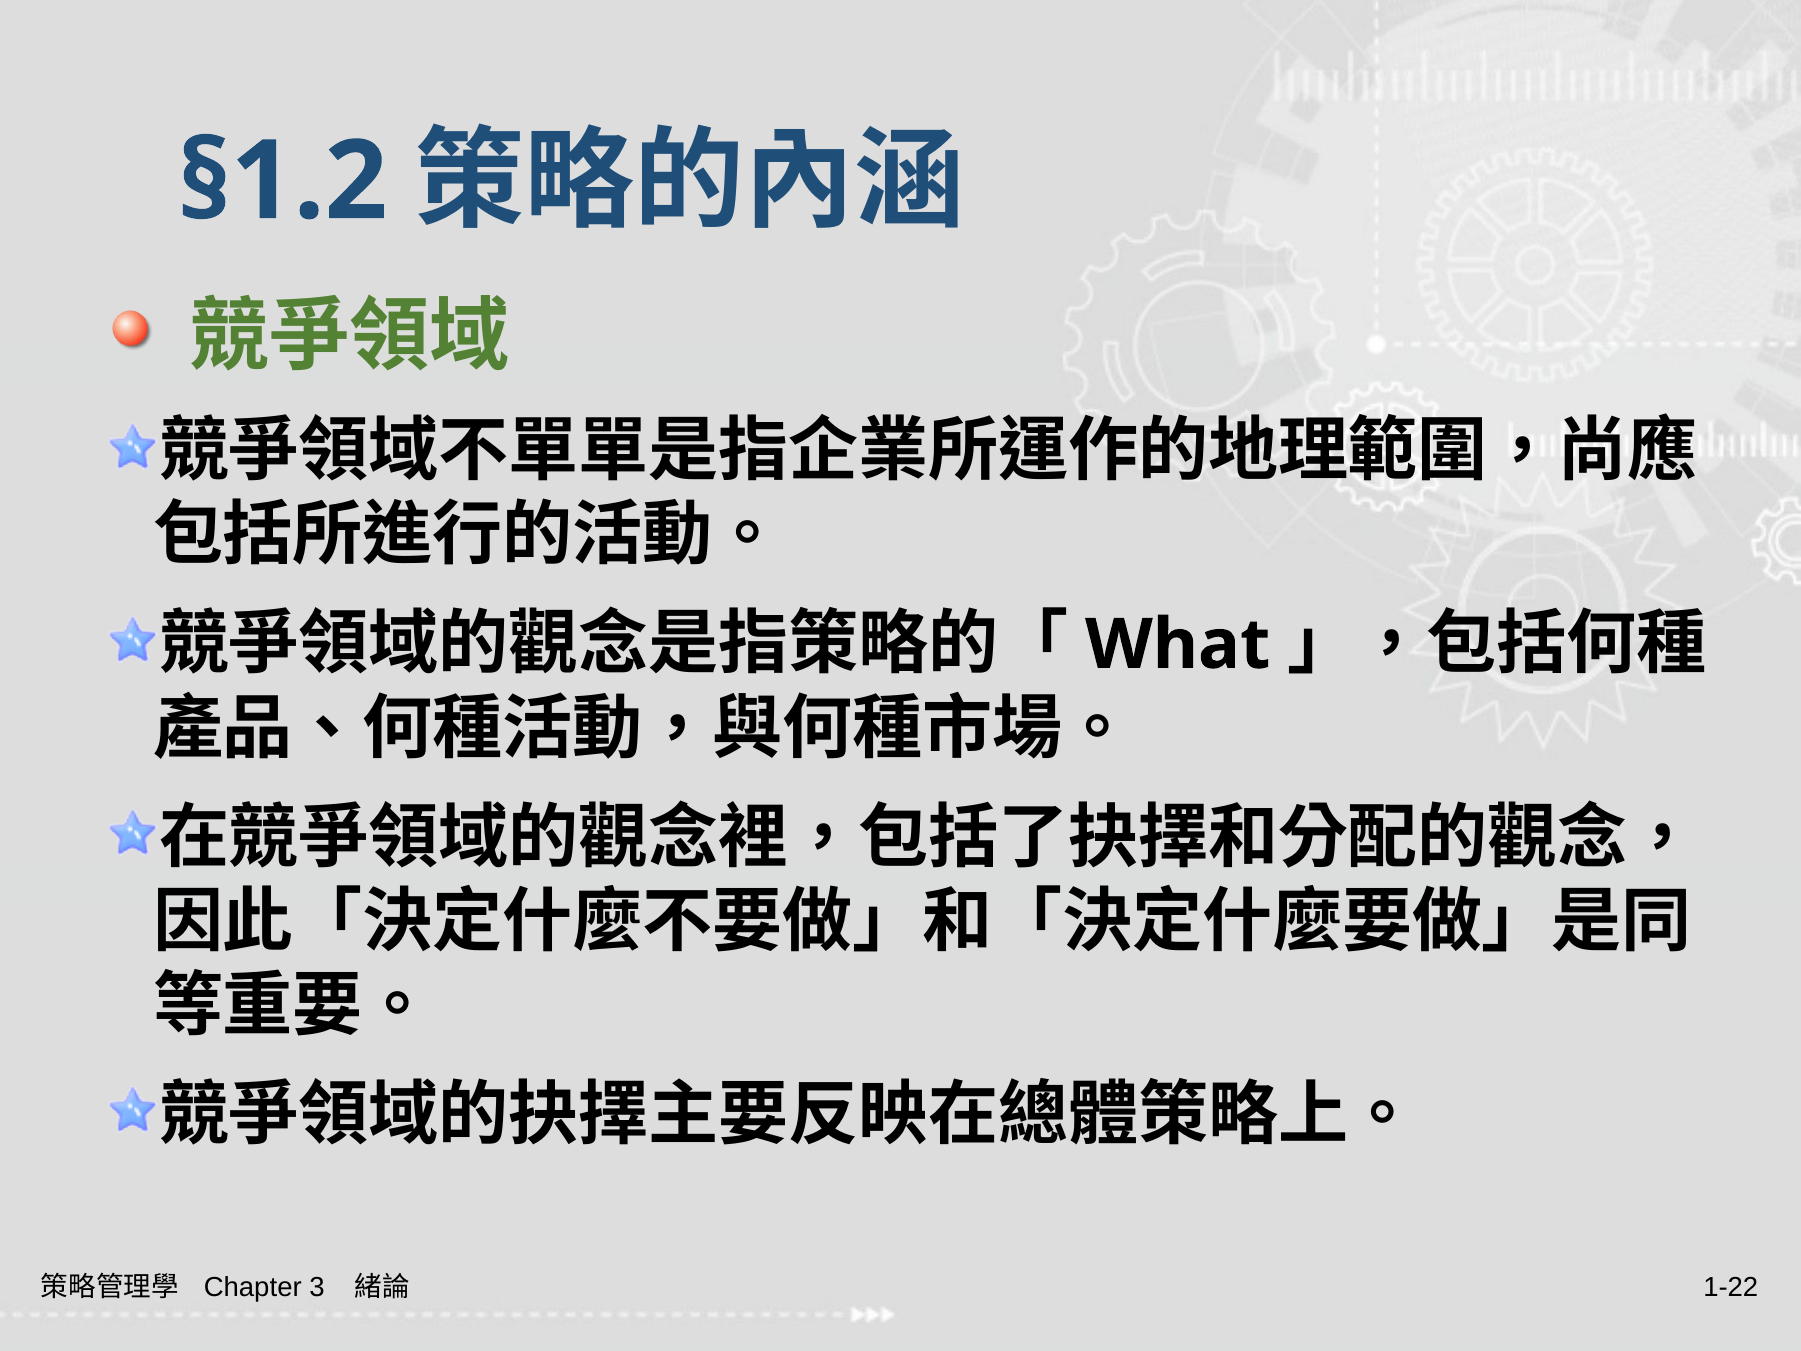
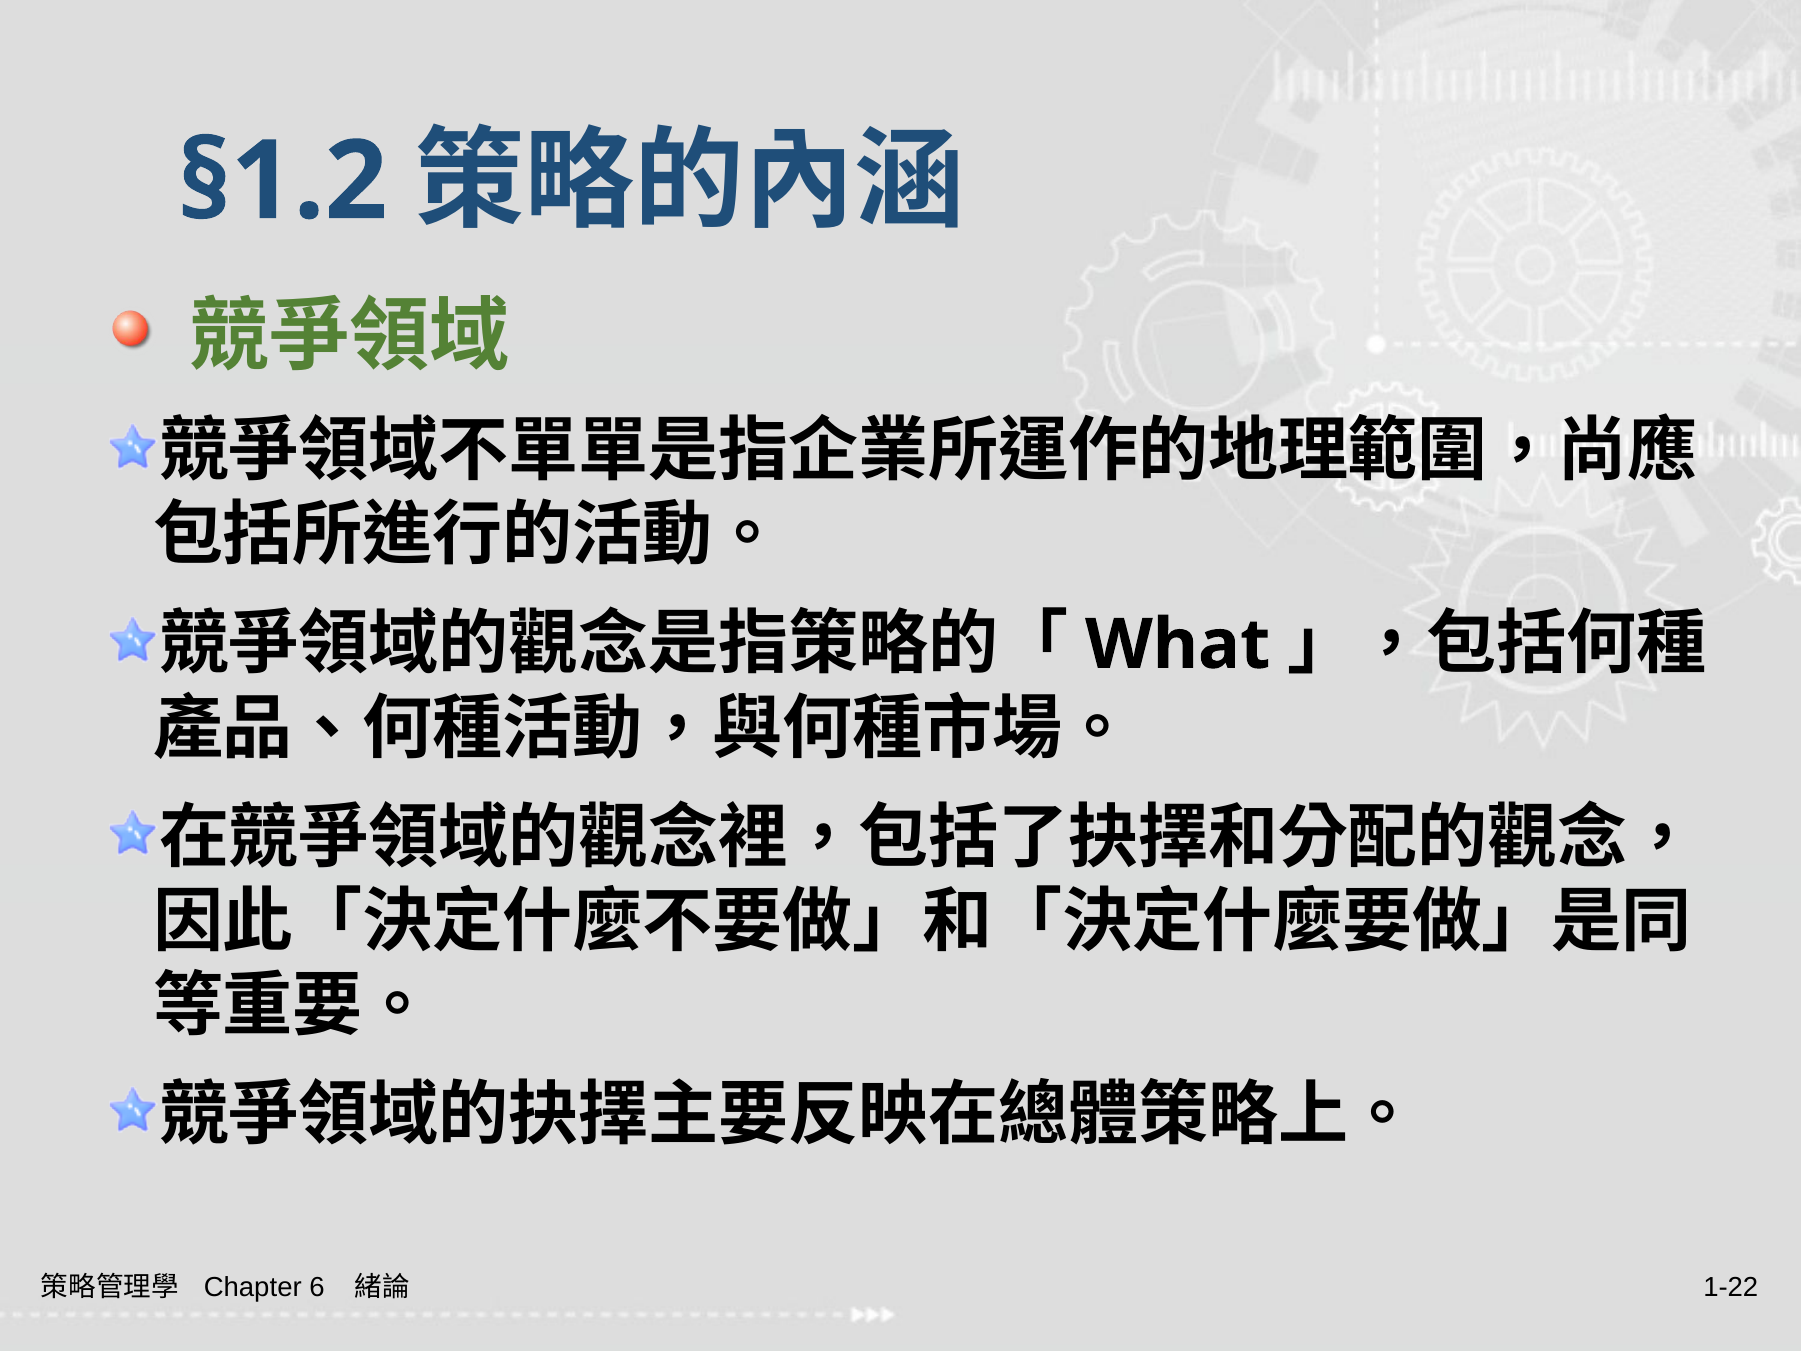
3: 3 -> 6
